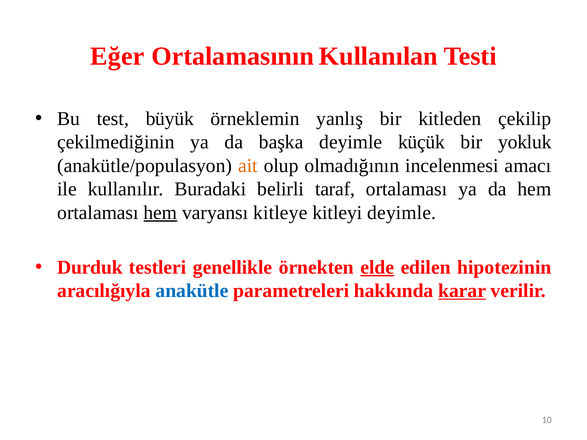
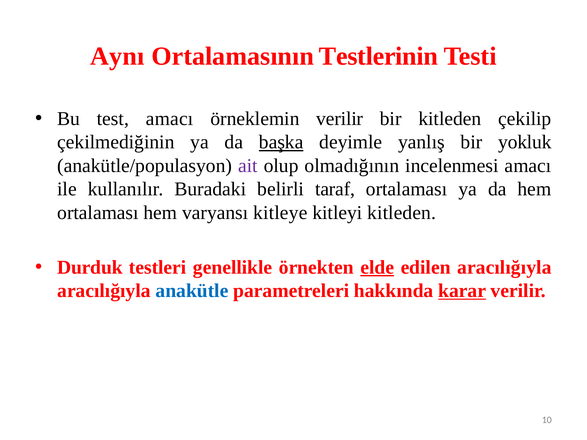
Eğer: Eğer -> Aynı
Kullanılan: Kullanılan -> Testlerinin
test büyük: büyük -> amacı
örneklemin yanlış: yanlış -> verilir
başka underline: none -> present
küçük: küçük -> yanlış
ait colour: orange -> purple
hem at (160, 213) underline: present -> none
kitleyi deyimle: deyimle -> kitleden
edilen hipotezinin: hipotezinin -> aracılığıyla
